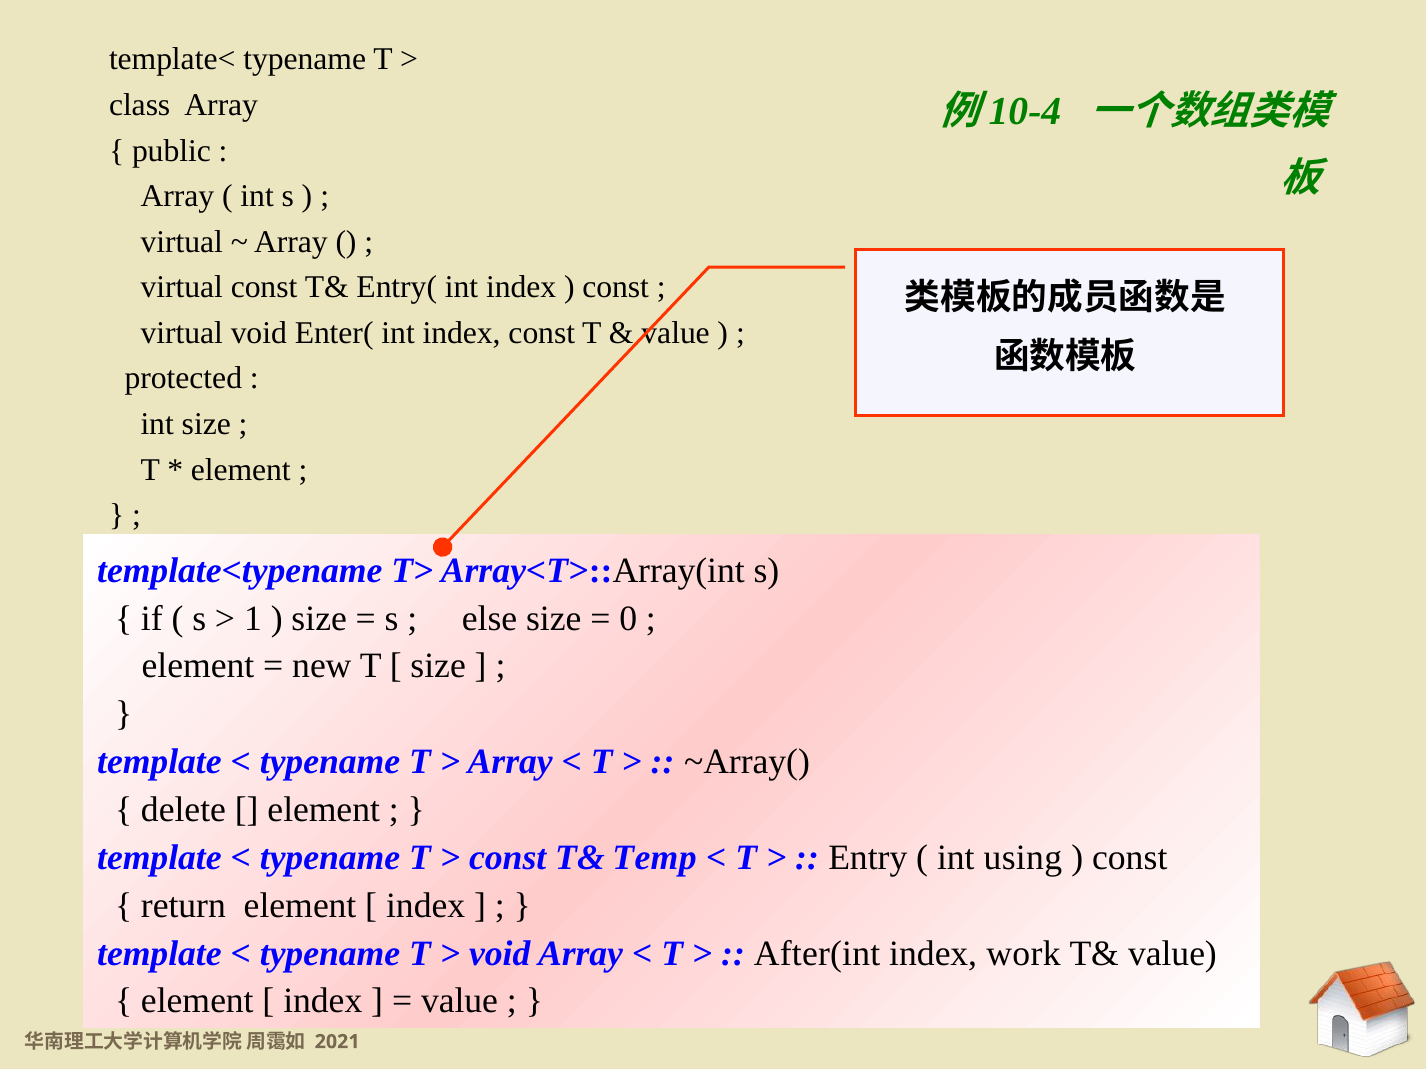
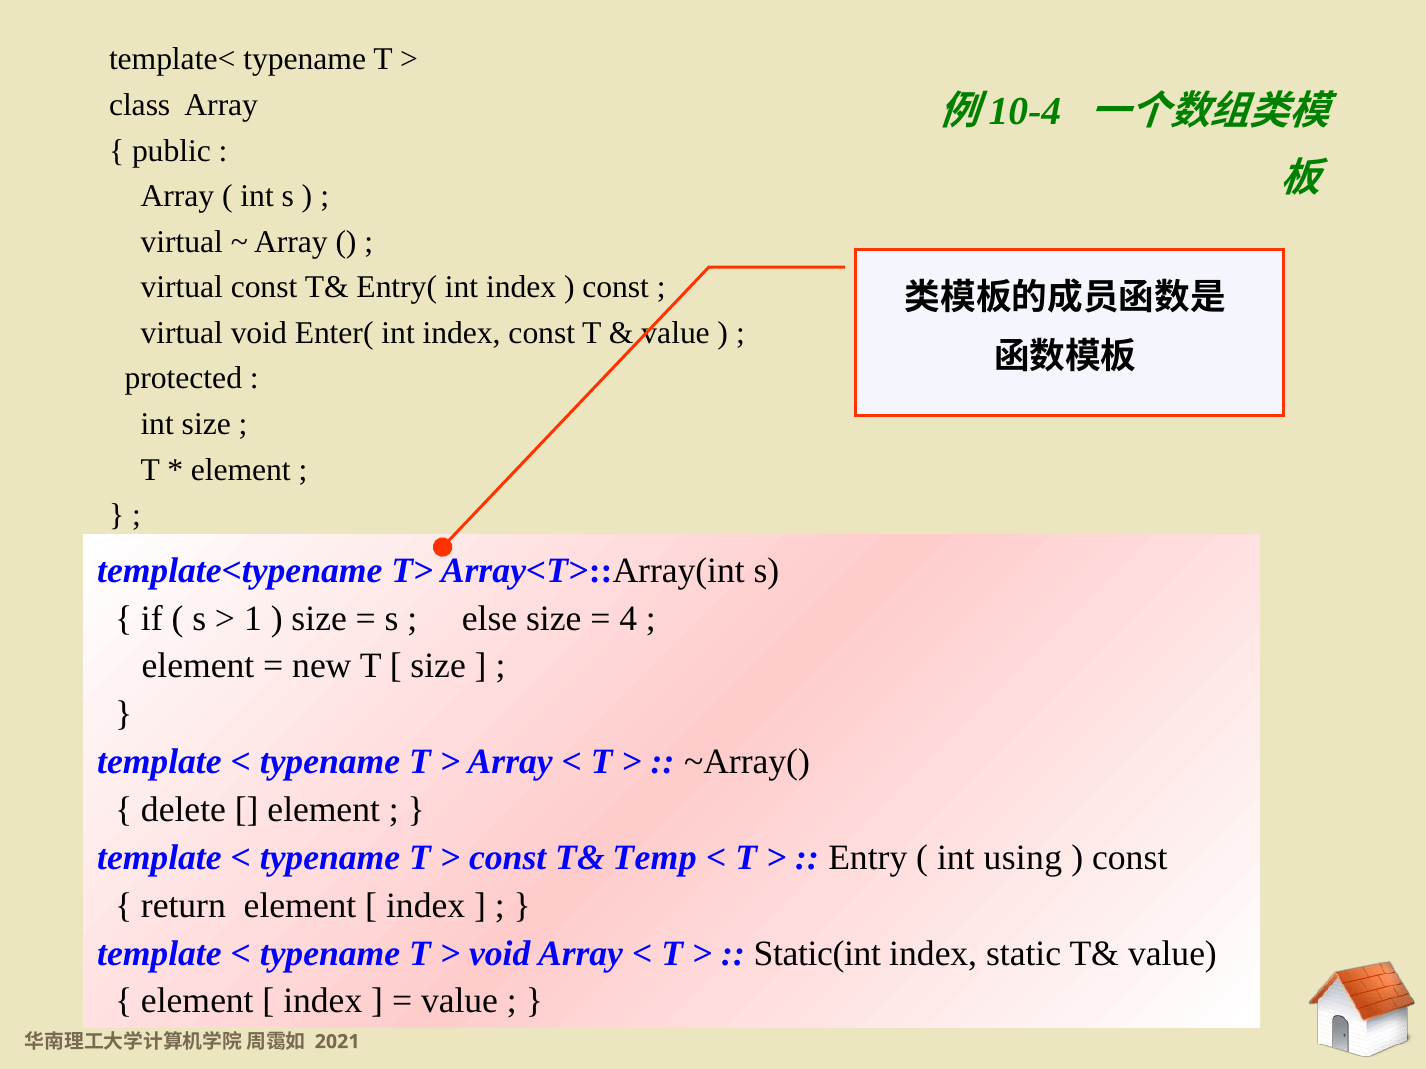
0: 0 -> 4
After(int: After(int -> Static(int
work: work -> static
